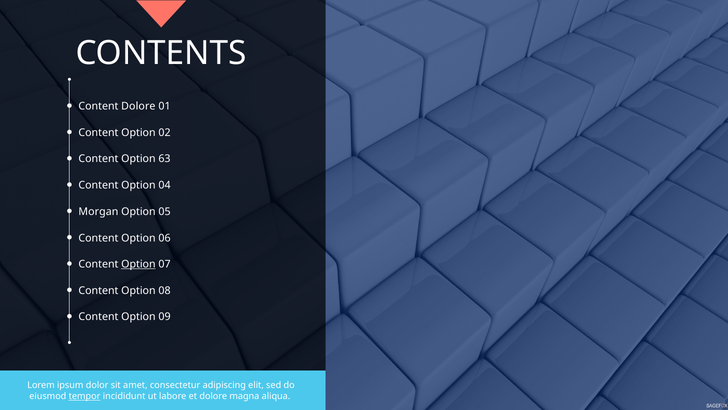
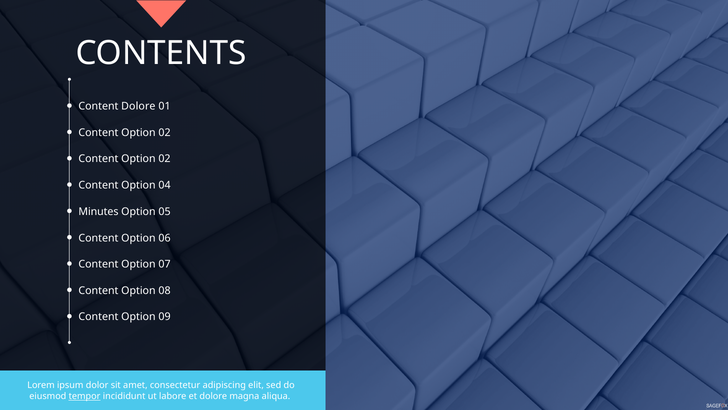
63 at (164, 159): 63 -> 02
Morgan: Morgan -> Minutes
Option at (138, 264) underline: present -> none
